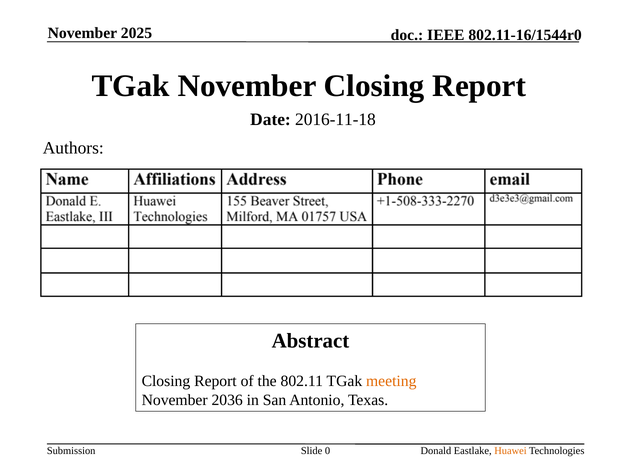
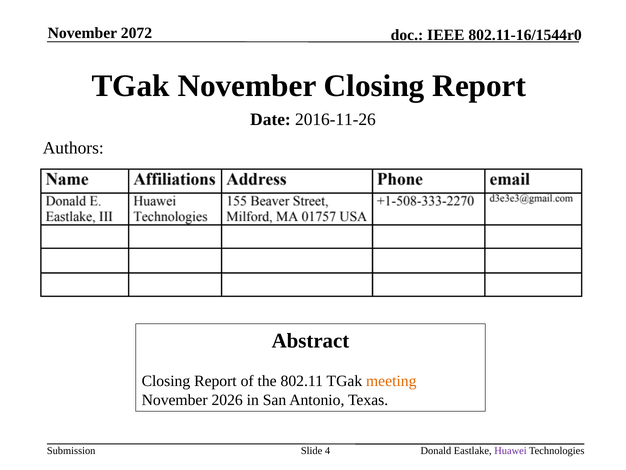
2025: 2025 -> 2072
2016-11-18: 2016-11-18 -> 2016-11-26
2036: 2036 -> 2026
0: 0 -> 4
Huawei colour: orange -> purple
